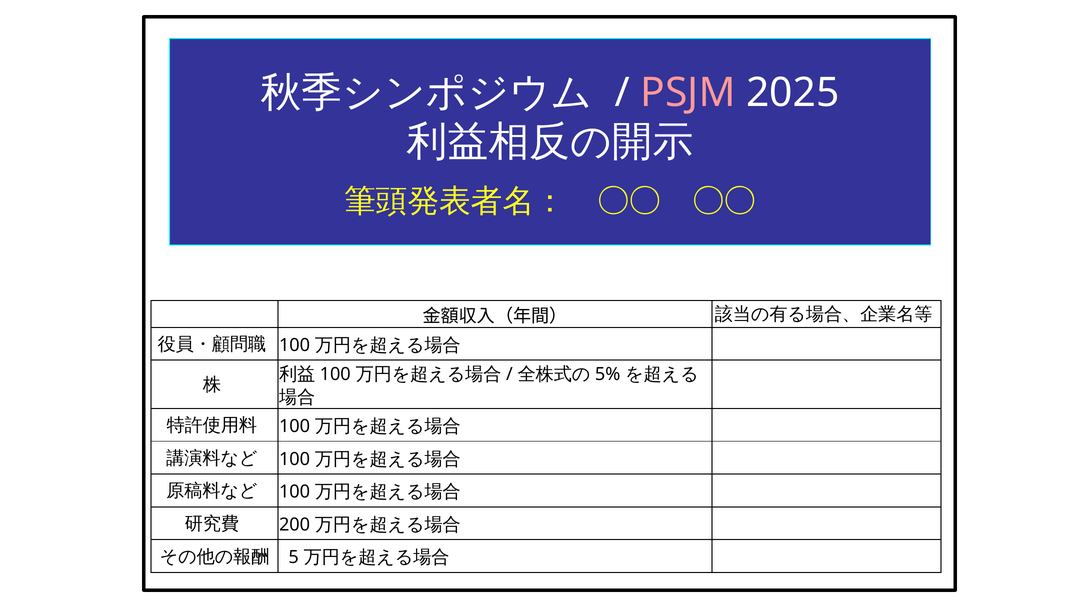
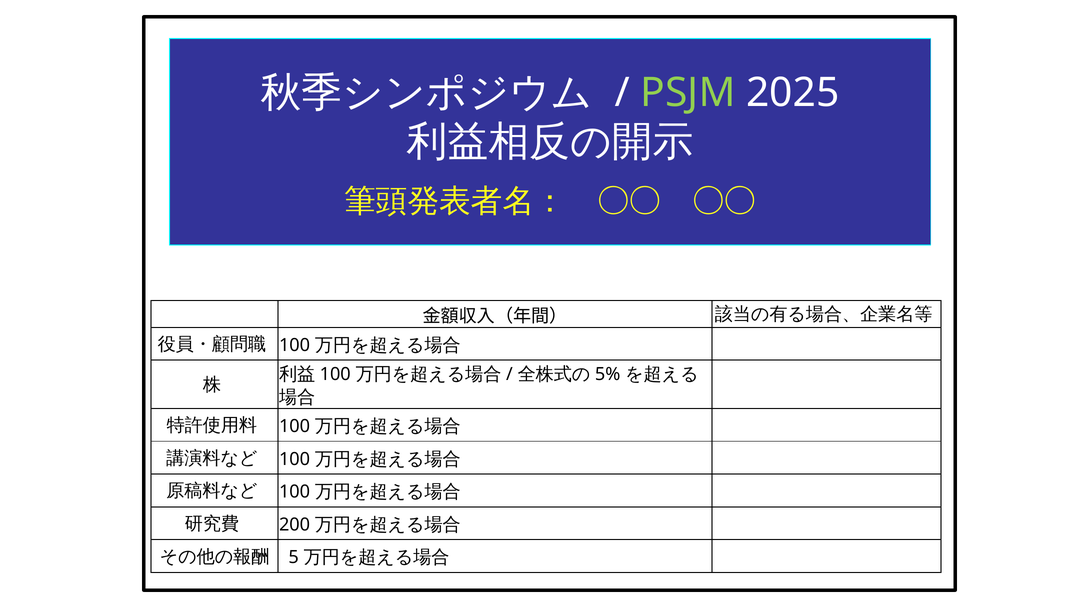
PSJM colour: pink -> light green
